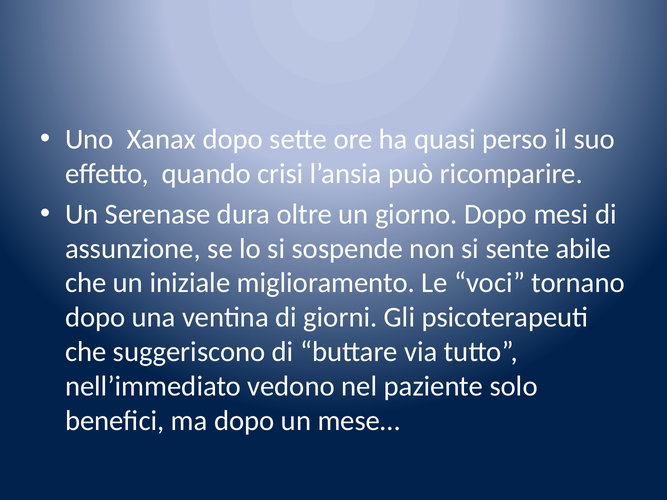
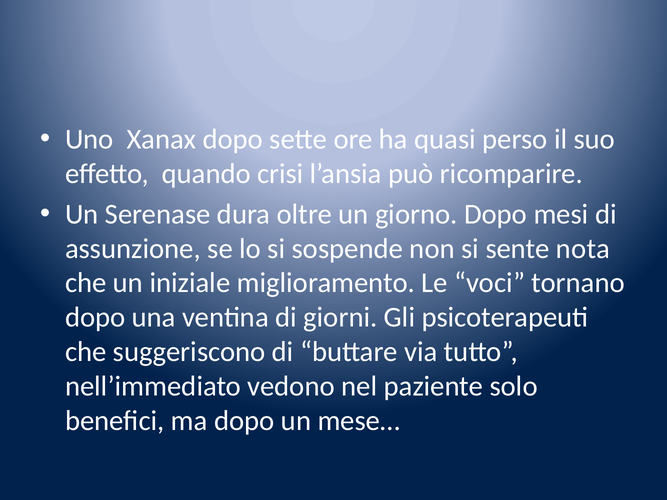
abile: abile -> nota
